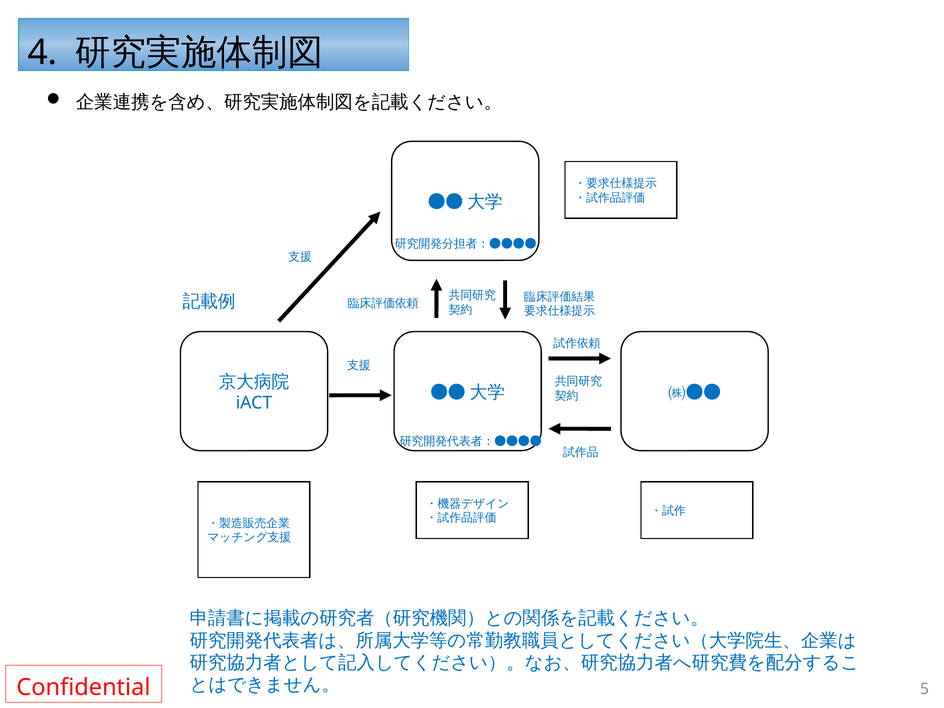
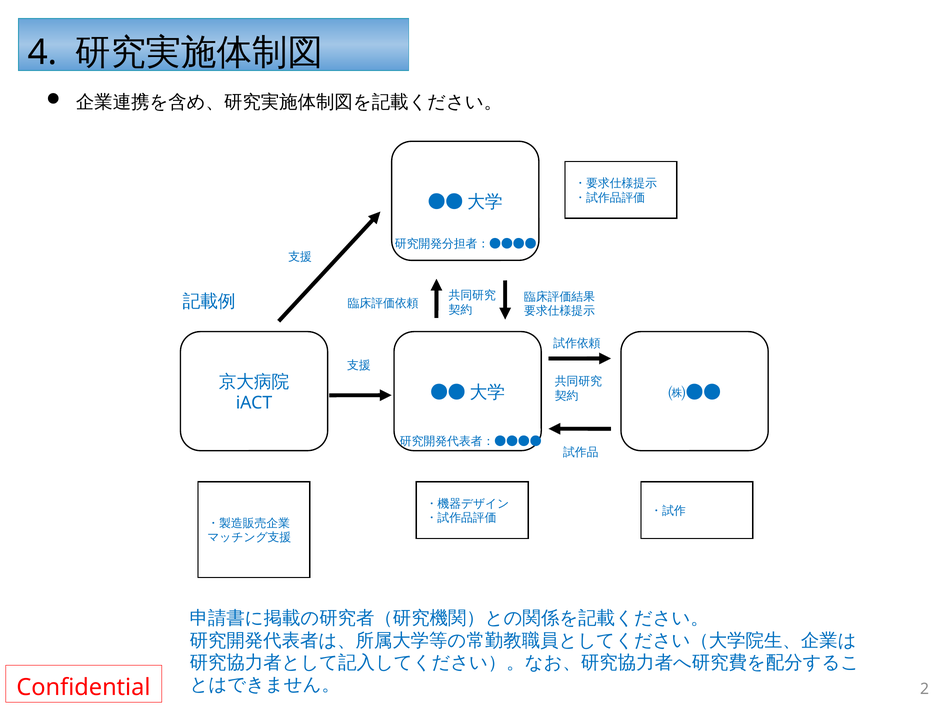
5: 5 -> 2
